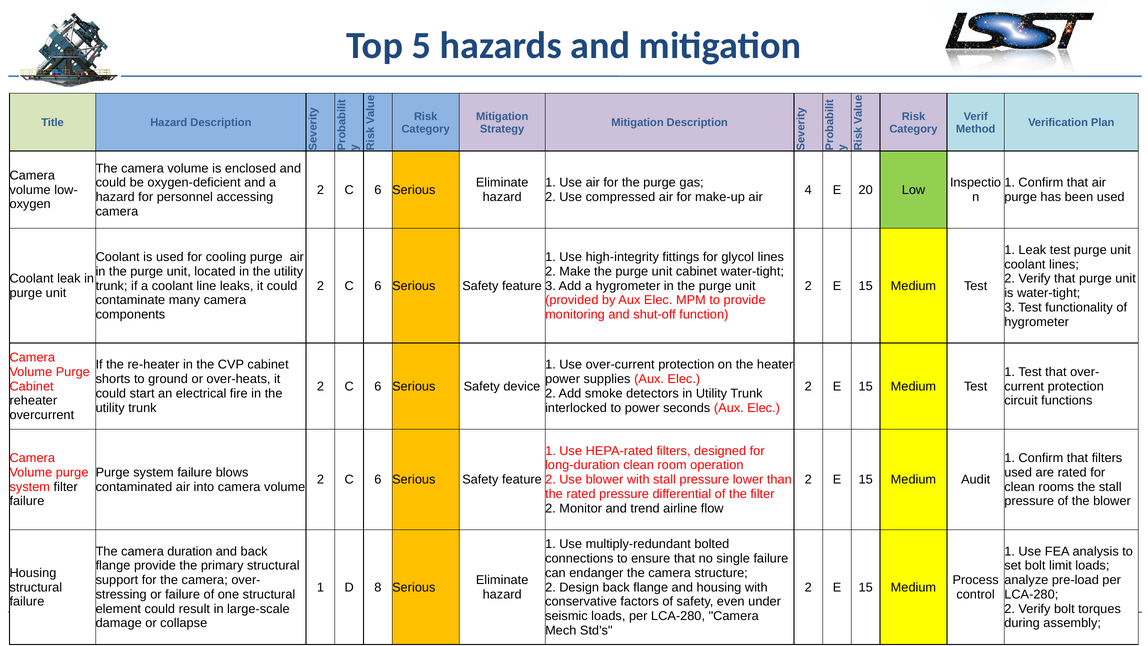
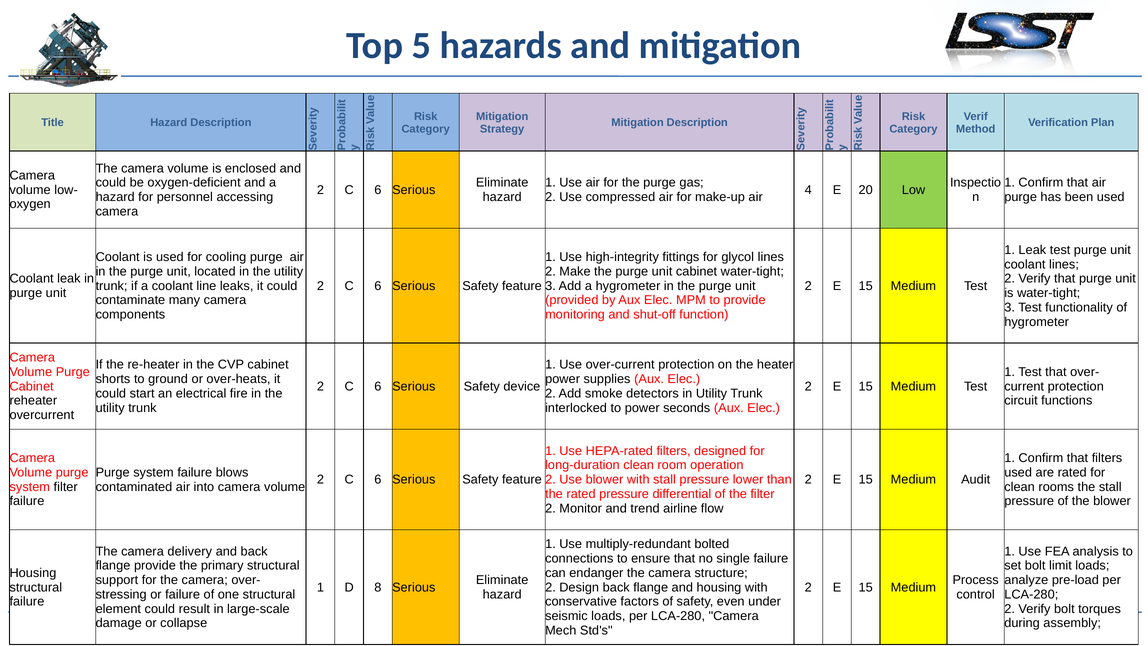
duration: duration -> delivery
